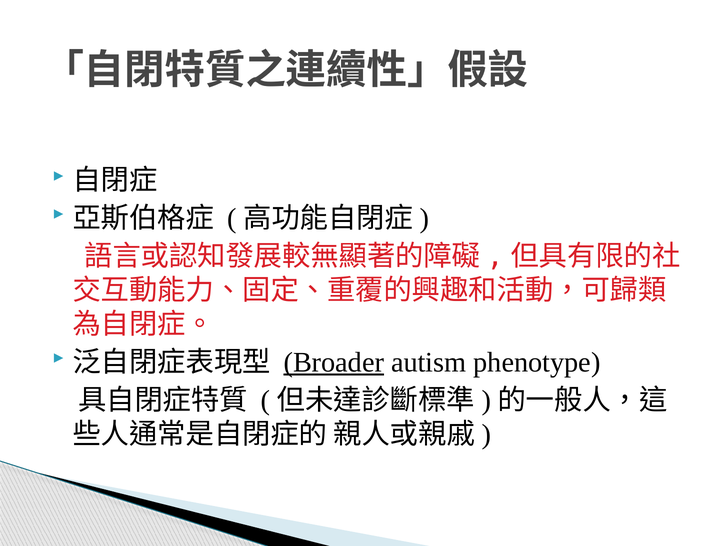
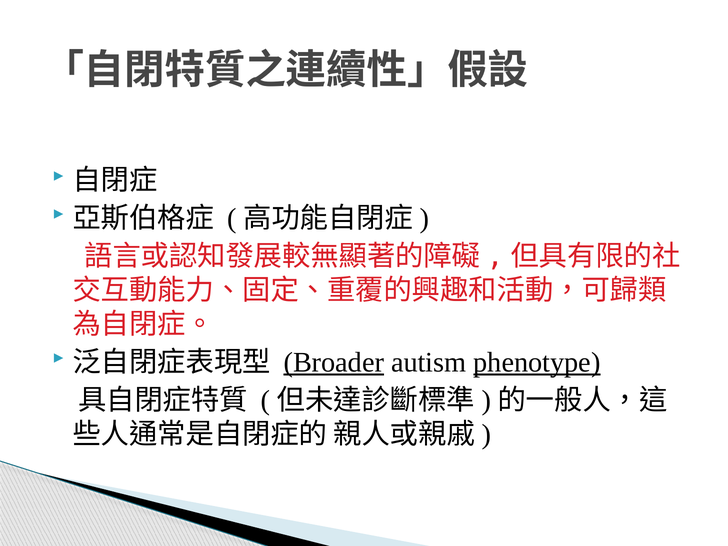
phenotype underline: none -> present
